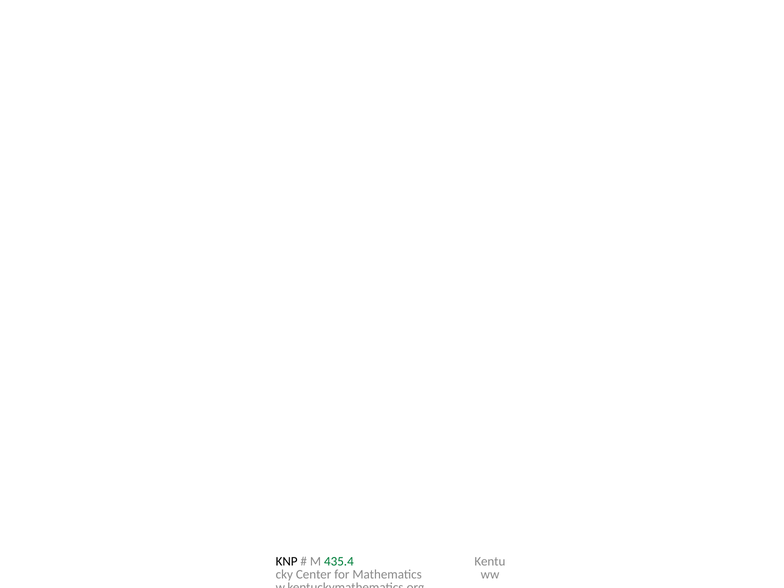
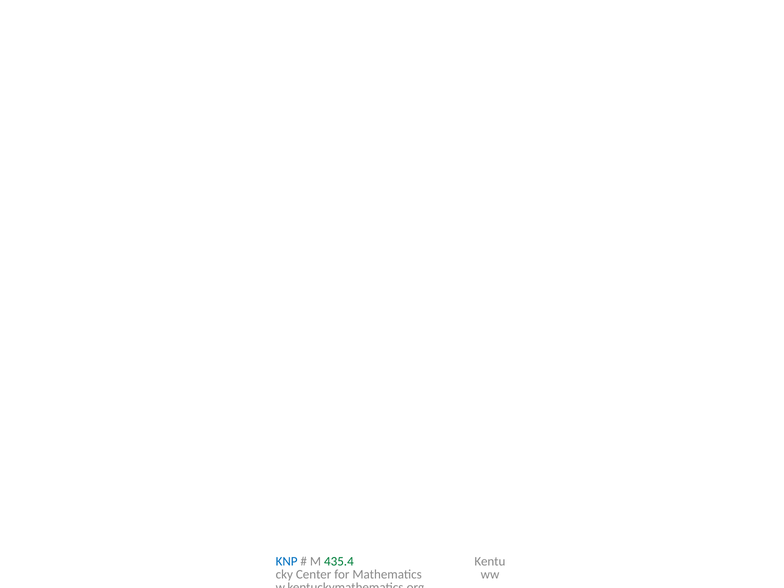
KNP colour: black -> blue
